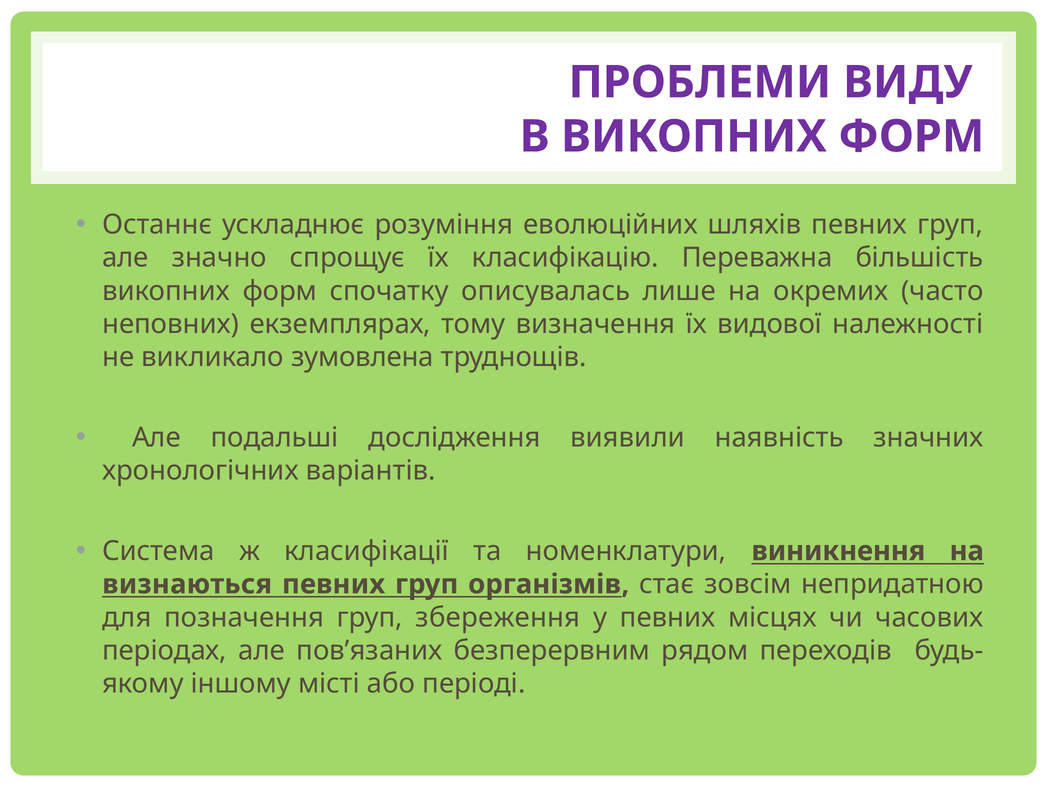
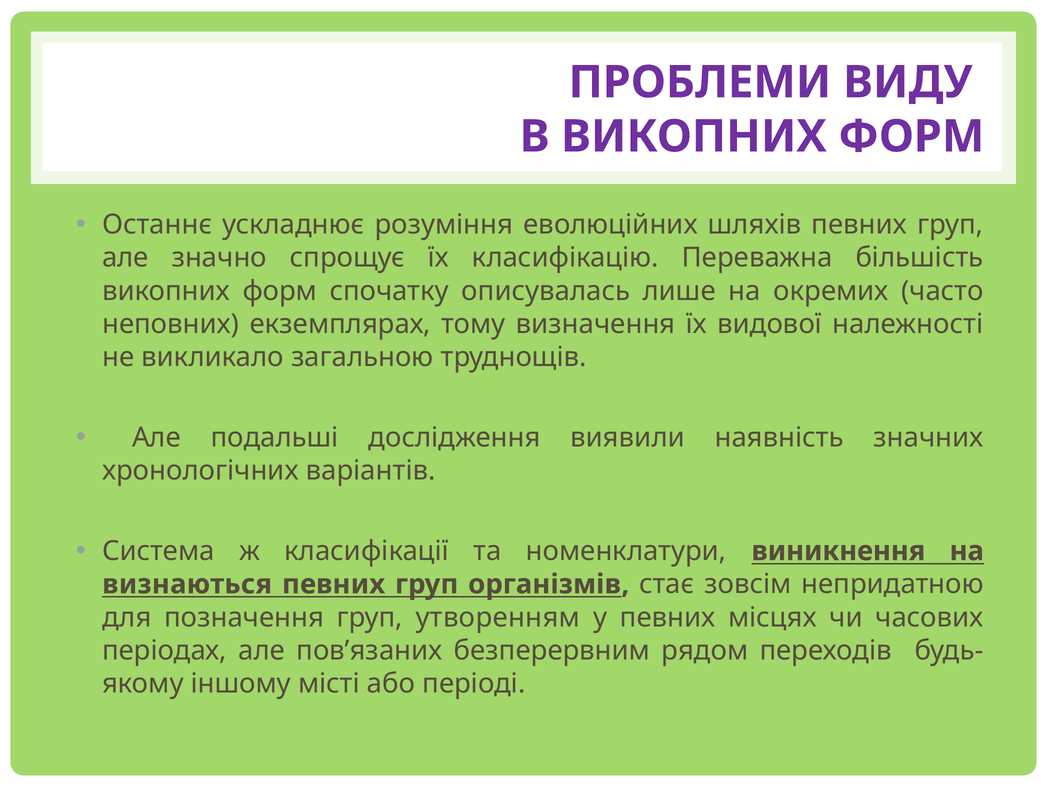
зумовлена: зумовлена -> загальною
збереження: збереження -> утворенням
